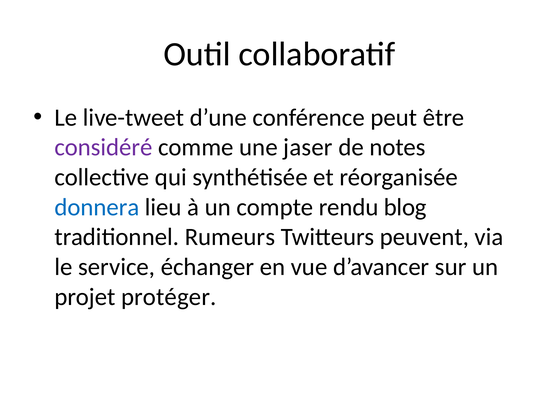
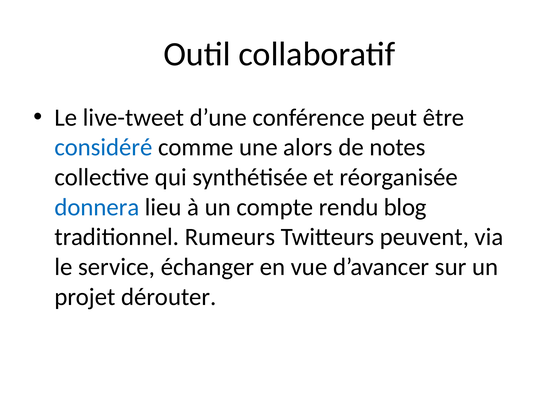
considéré colour: purple -> blue
jaser: jaser -> alors
protéger: protéger -> dérouter
